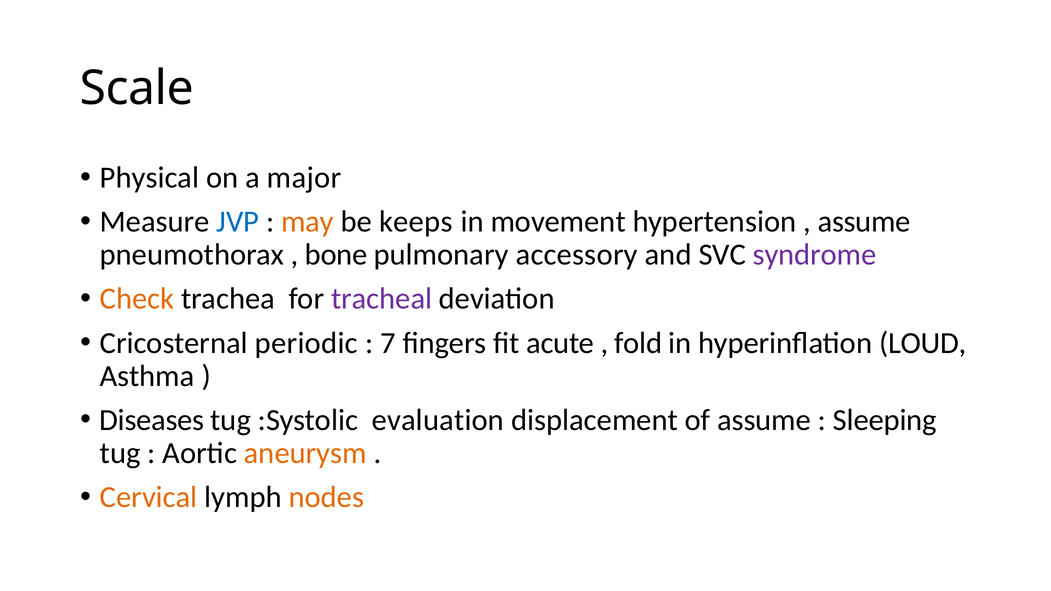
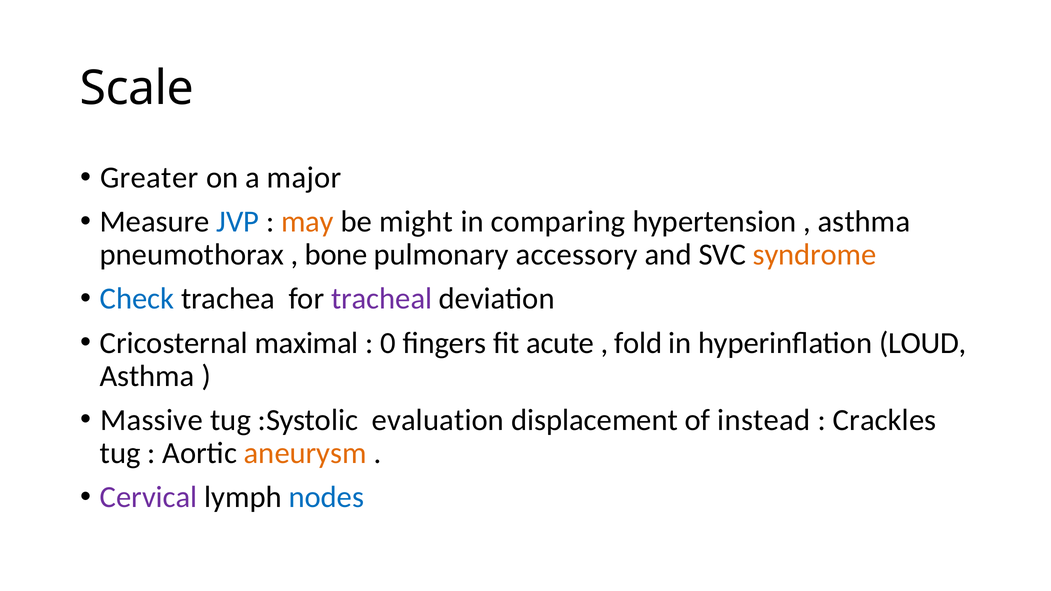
Physical: Physical -> Greater
keeps: keeps -> might
movement: movement -> comparing
assume at (864, 222): assume -> asthma
syndrome colour: purple -> orange
Check colour: orange -> blue
periodic: periodic -> maximal
7: 7 -> 0
Diseases: Diseases -> Massive
of assume: assume -> instead
Sleeping: Sleeping -> Crackles
Cervical colour: orange -> purple
nodes colour: orange -> blue
